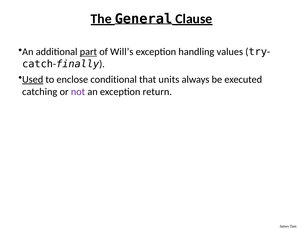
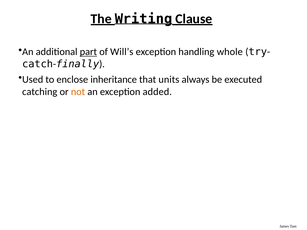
General: General -> Writing
values: values -> whole
Used underline: present -> none
conditional: conditional -> inheritance
not colour: purple -> orange
return: return -> added
